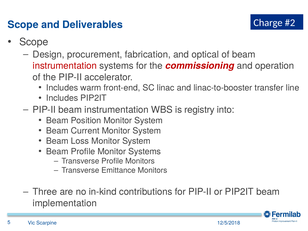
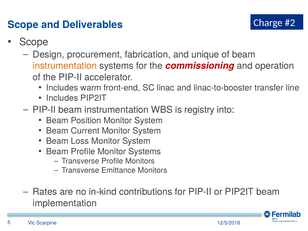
optical: optical -> unique
instrumentation at (65, 66) colour: red -> orange
Three: Three -> Rates
